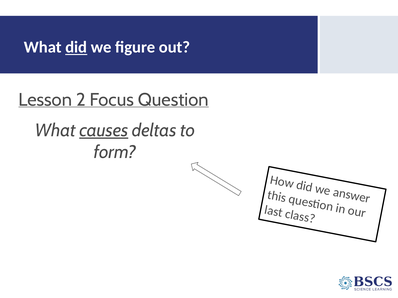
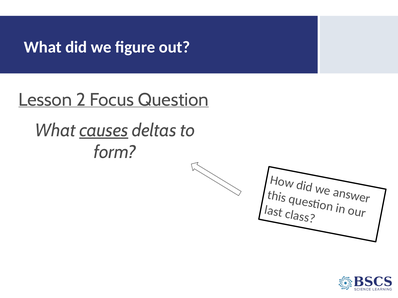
did underline: present -> none
